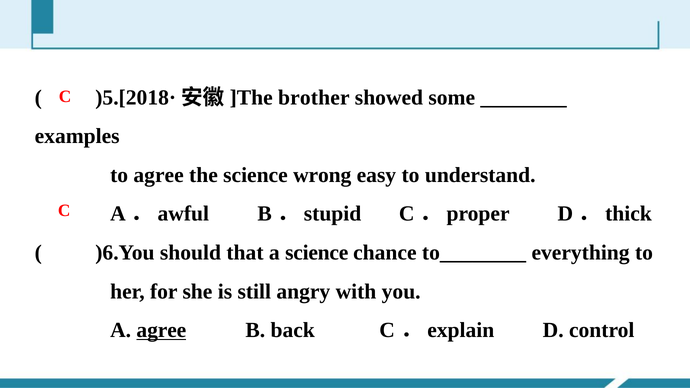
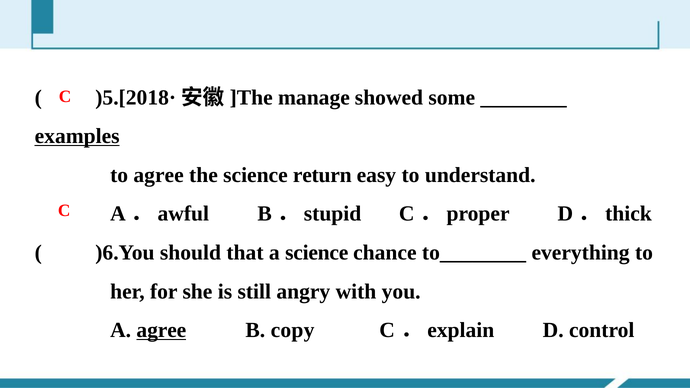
brother: brother -> manage
examples underline: none -> present
wrong: wrong -> return
back: back -> copy
